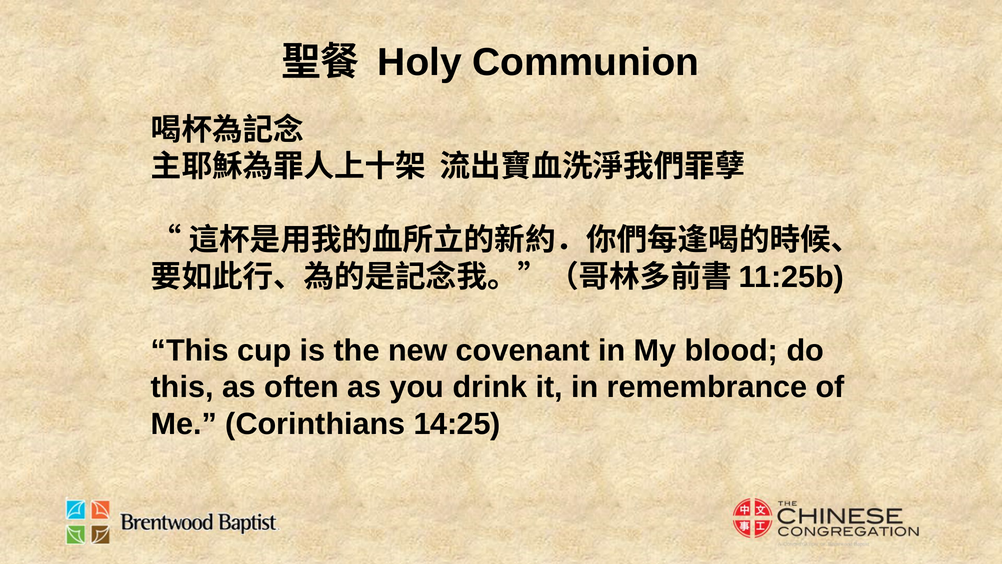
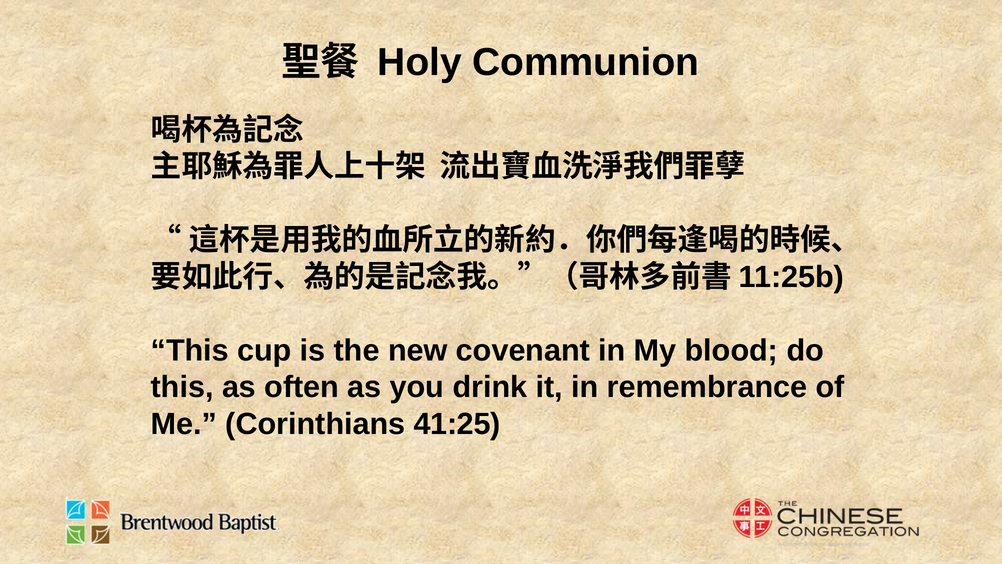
14:25: 14:25 -> 41:25
